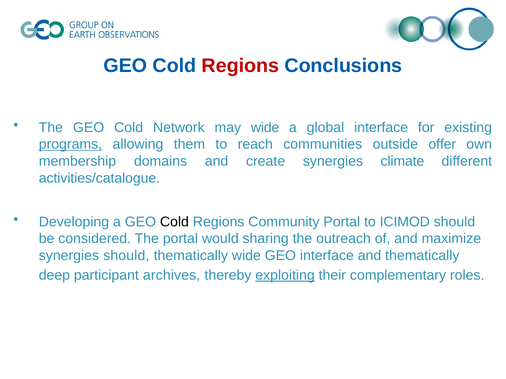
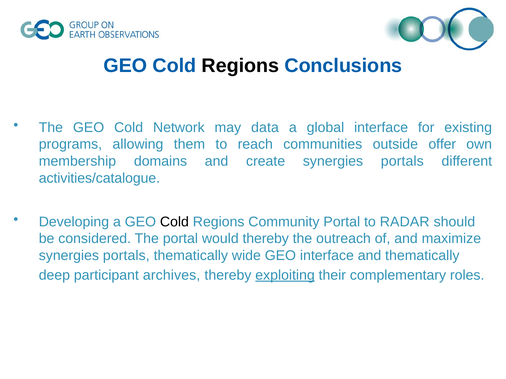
Regions at (240, 66) colour: red -> black
may wide: wide -> data
programs underline: present -> none
create synergies climate: climate -> portals
ICIMOD: ICIMOD -> RADAR
would sharing: sharing -> thereby
should at (126, 256): should -> portals
